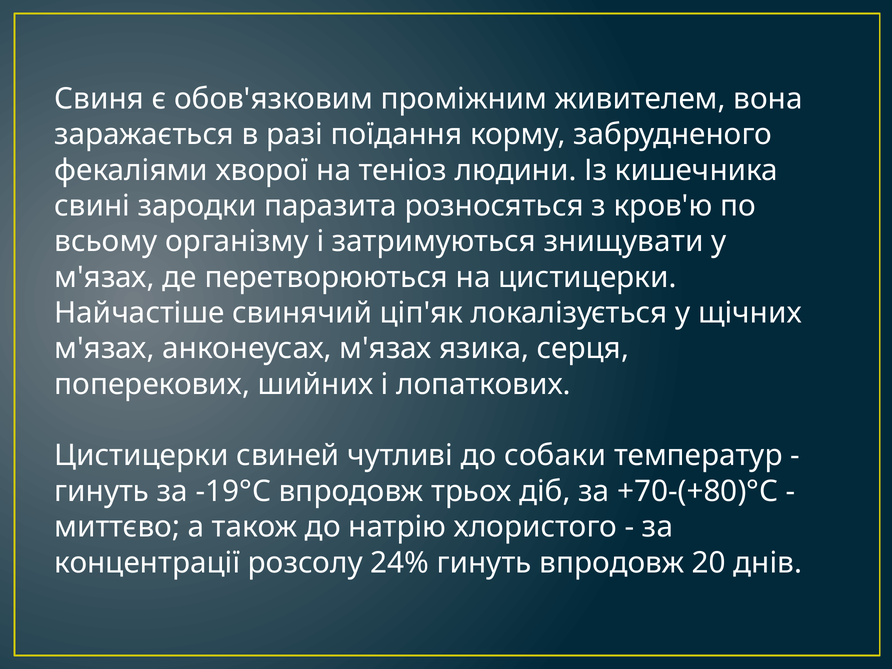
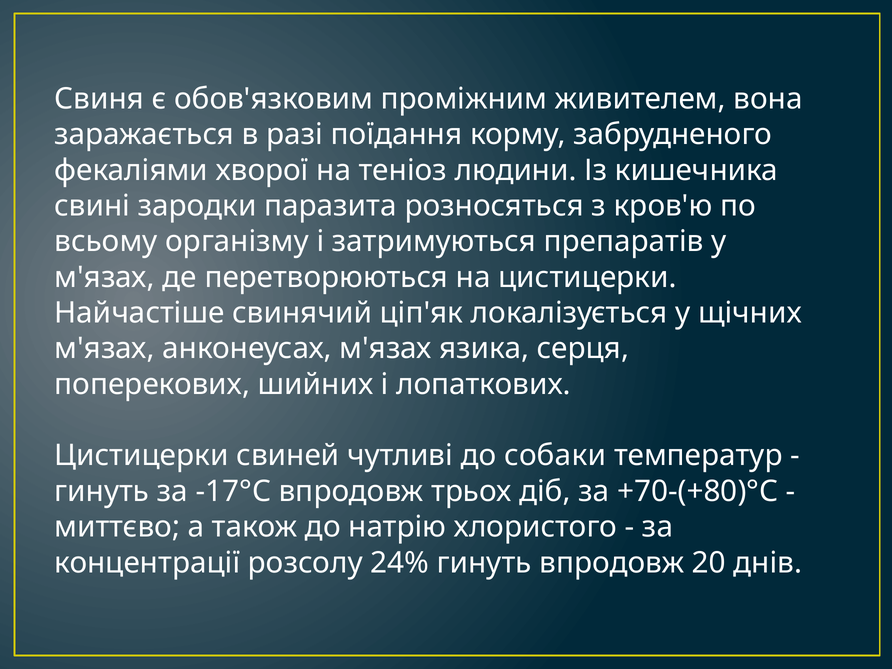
знищувати: знищувати -> препаратів
-19°С: -19°С -> -17°С
